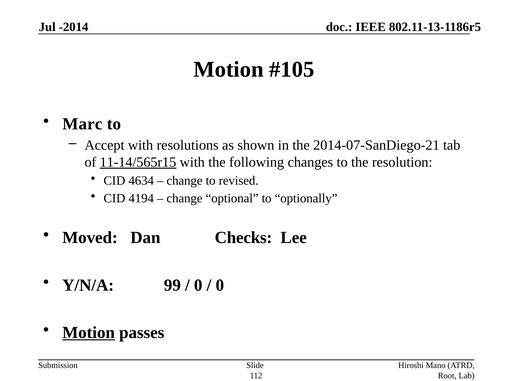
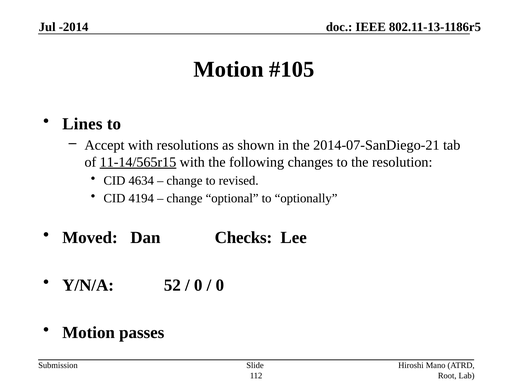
Marc: Marc -> Lines
99: 99 -> 52
Motion at (89, 333) underline: present -> none
